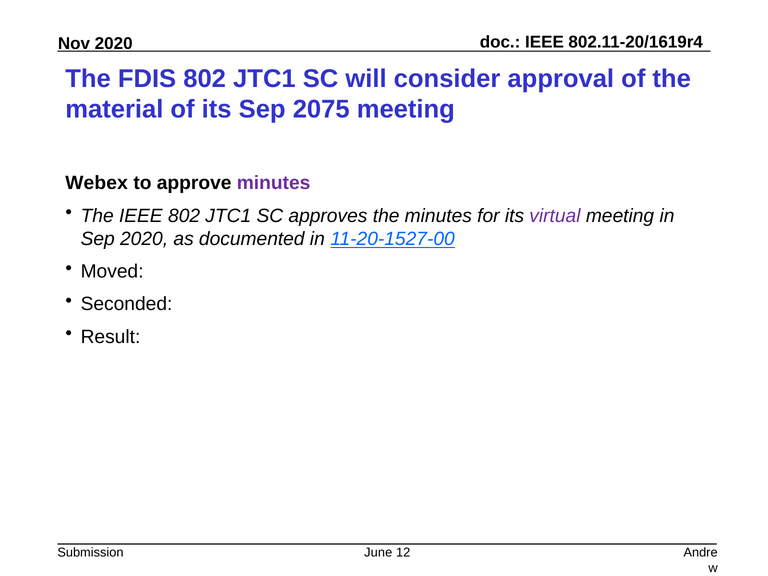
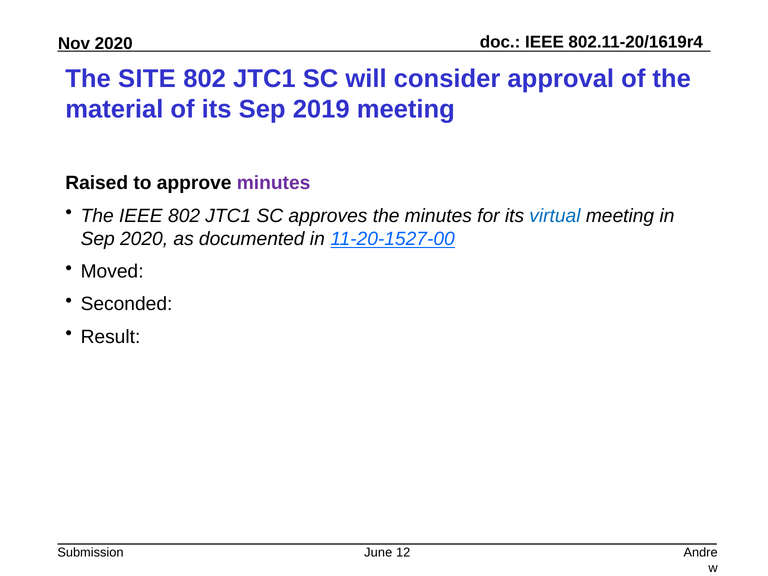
FDIS: FDIS -> SITE
2075: 2075 -> 2019
Webex: Webex -> Raised
virtual colour: purple -> blue
